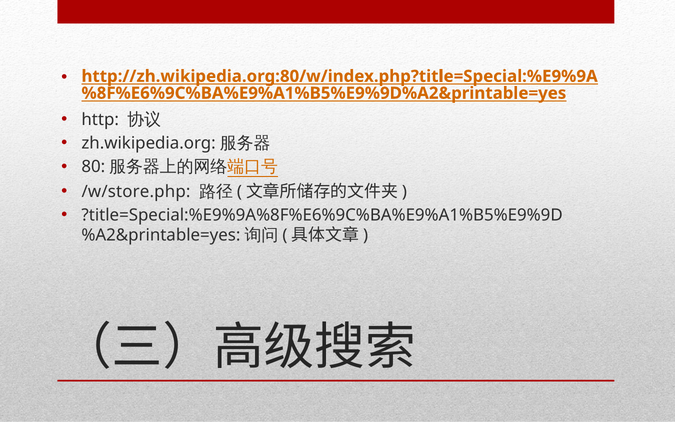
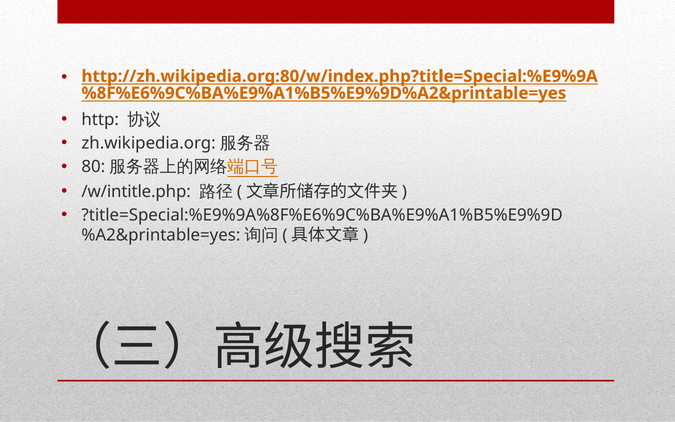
/w/store.php: /w/store.php -> /w/intitle.php
